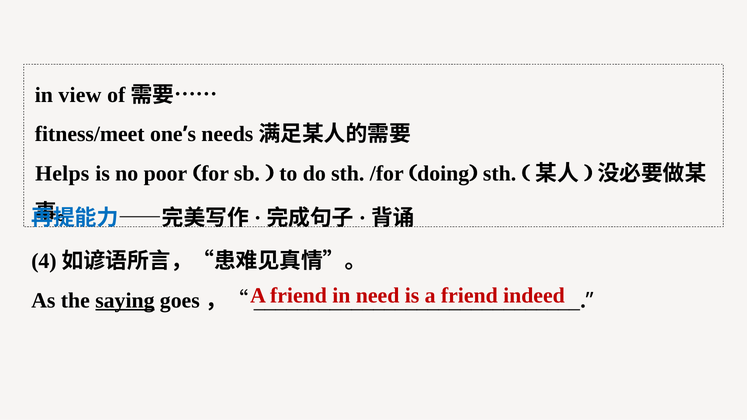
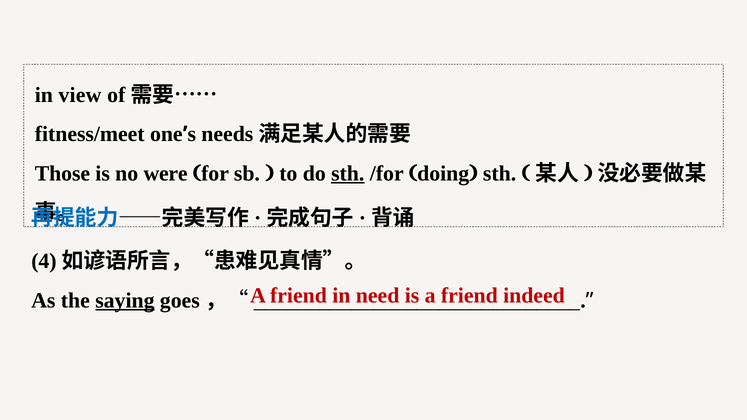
Helps: Helps -> Those
poor: poor -> were
sth at (348, 173) underline: none -> present
